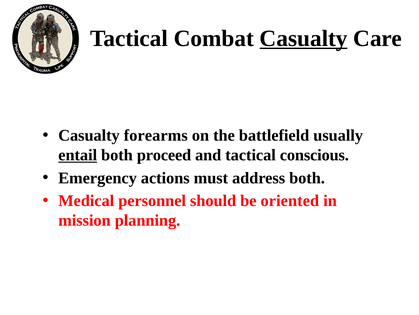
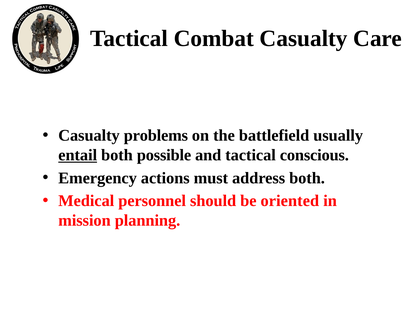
Casualty at (304, 38) underline: present -> none
forearms: forearms -> problems
proceed: proceed -> possible
